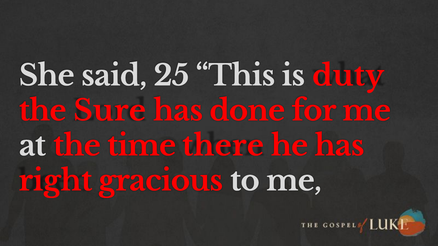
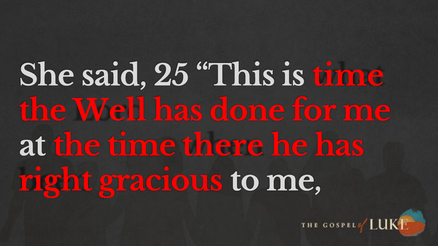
is duty: duty -> time
Sure: Sure -> Well
